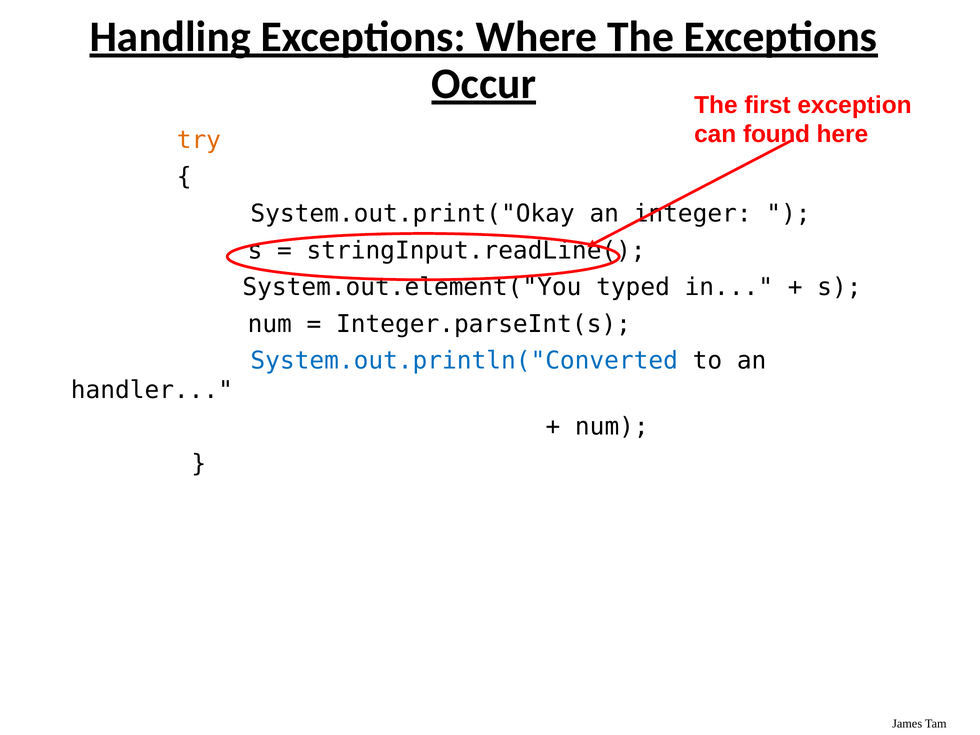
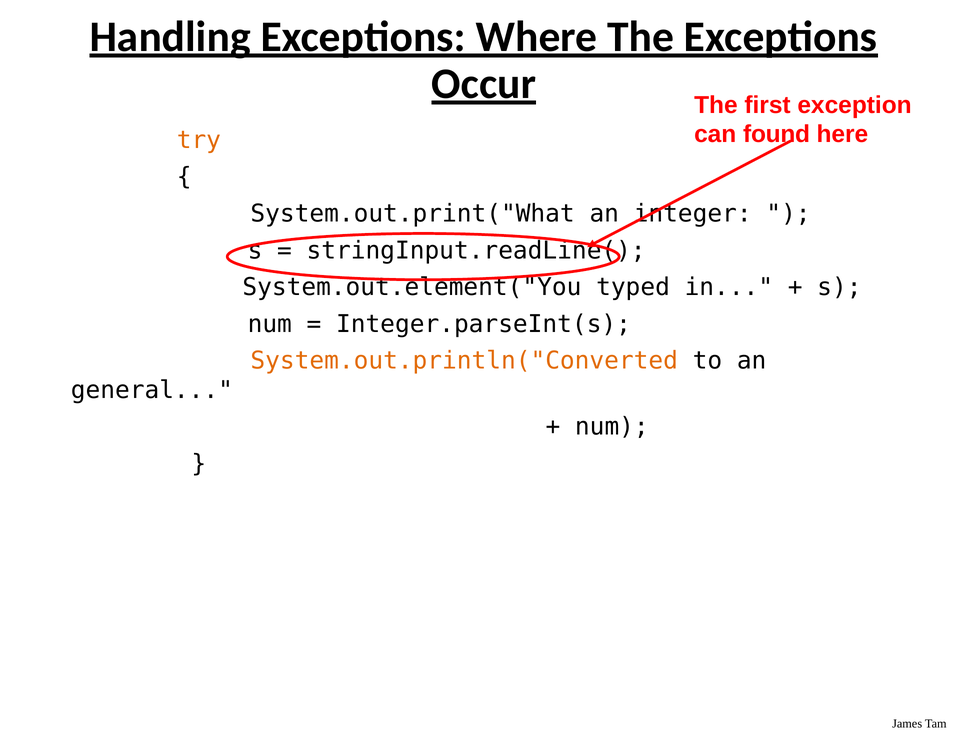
System.out.print("Okay: System.out.print("Okay -> System.out.print("What
System.out.println("Converted colour: blue -> orange
handler: handler -> general
